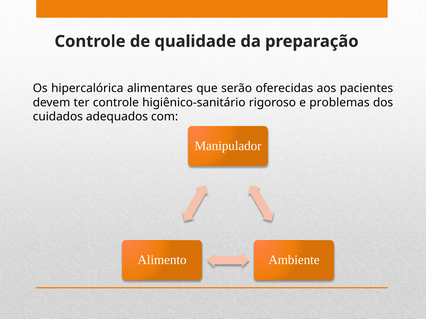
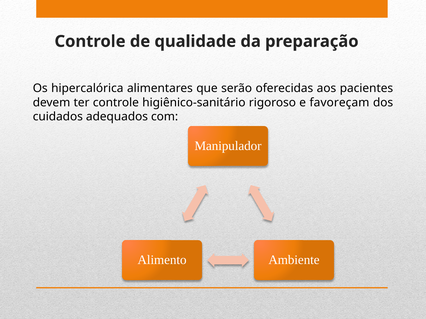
problemas: problemas -> favoreçam
